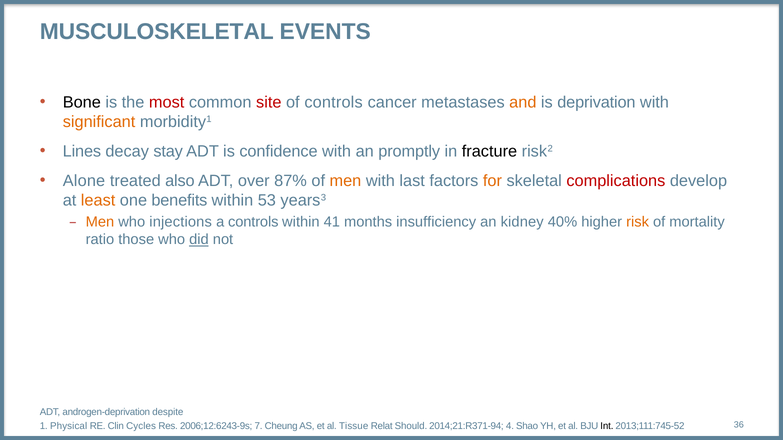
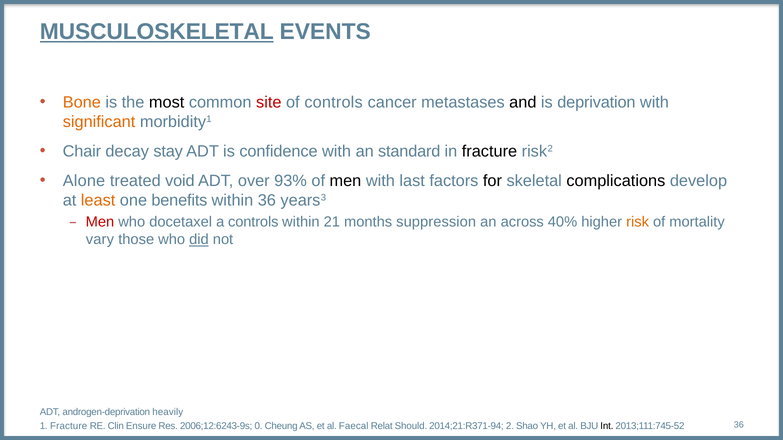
MUSCULOSKELETAL underline: none -> present
Bone colour: black -> orange
most colour: red -> black
and colour: orange -> black
Lines: Lines -> Chair
promptly: promptly -> standard
also: also -> void
87%: 87% -> 93%
men at (345, 181) colour: orange -> black
for colour: orange -> black
complications colour: red -> black
within 53: 53 -> 36
Men at (100, 222) colour: orange -> red
injections: injections -> docetaxel
41: 41 -> 21
insufficiency: insufficiency -> suppression
kidney: kidney -> across
ratio: ratio -> vary
despite: despite -> heavily
1 Physical: Physical -> Fracture
Cycles: Cycles -> Ensure
7: 7 -> 0
Tissue: Tissue -> Faecal
4: 4 -> 2
